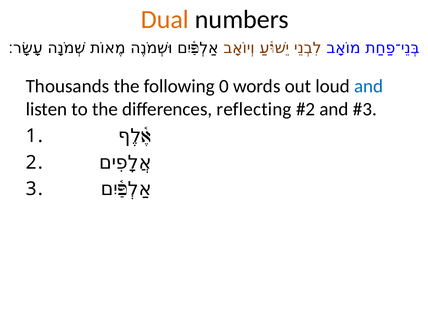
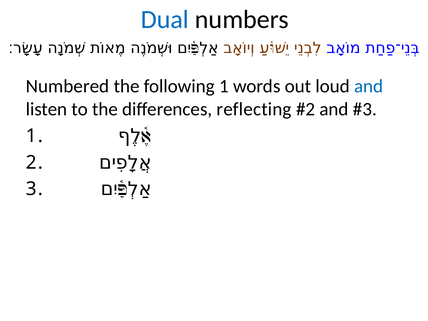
Dual colour: orange -> blue
Thousands: Thousands -> Numbered
following 0: 0 -> 1
